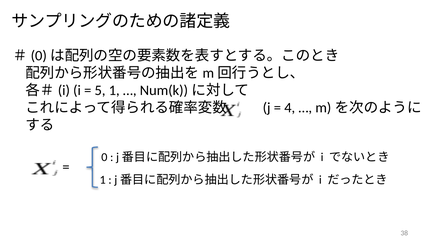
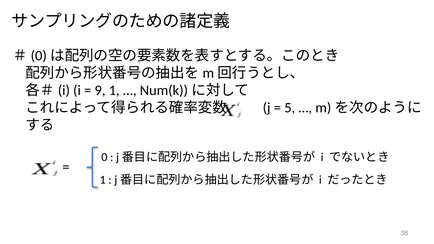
5: 5 -> 9
4: 4 -> 5
